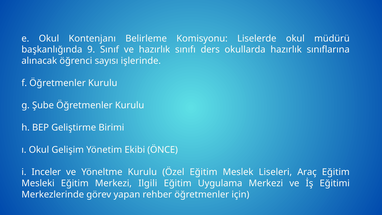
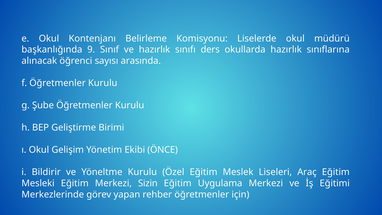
işlerinde: işlerinde -> arasında
Inceler: Inceler -> Bildirir
Ilgili: Ilgili -> Sizin
